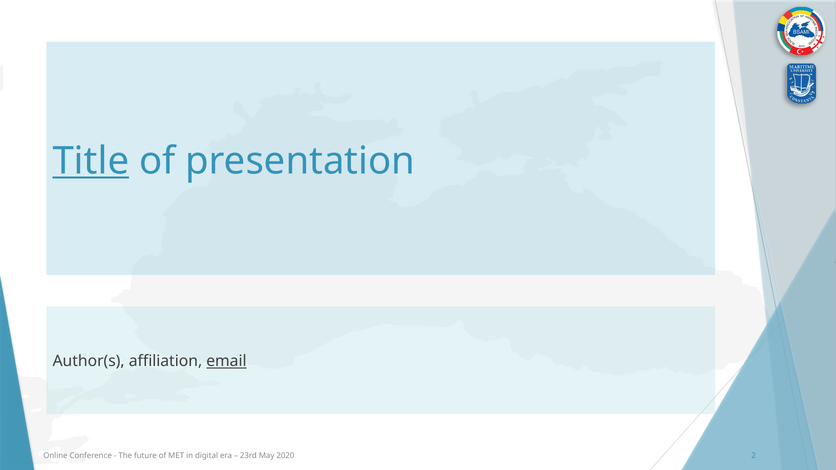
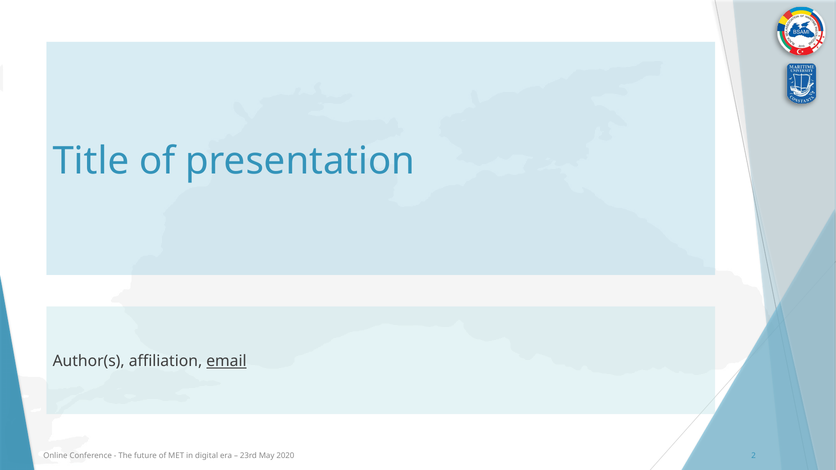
Title underline: present -> none
